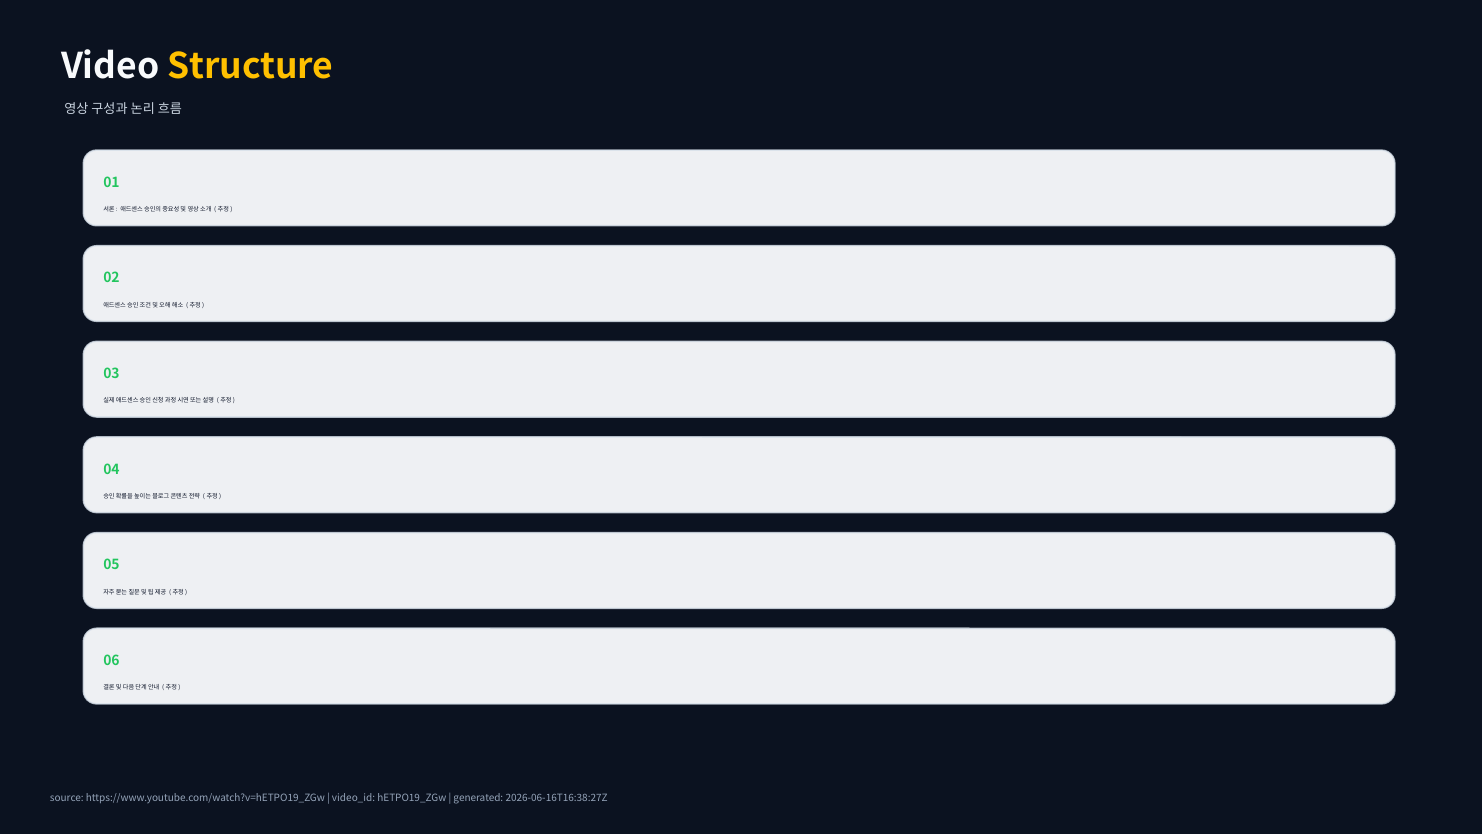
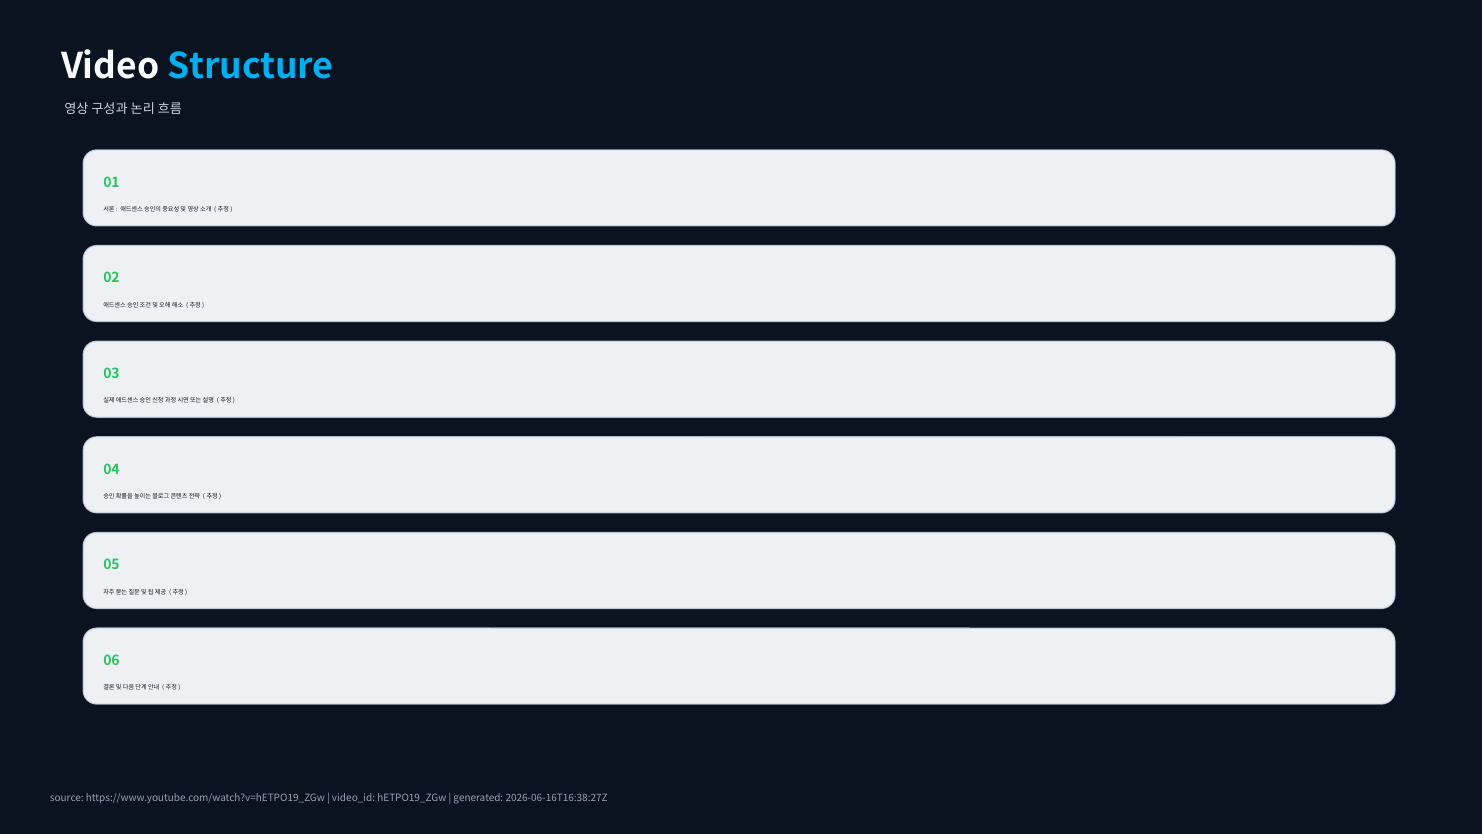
Structure colour: yellow -> light blue
